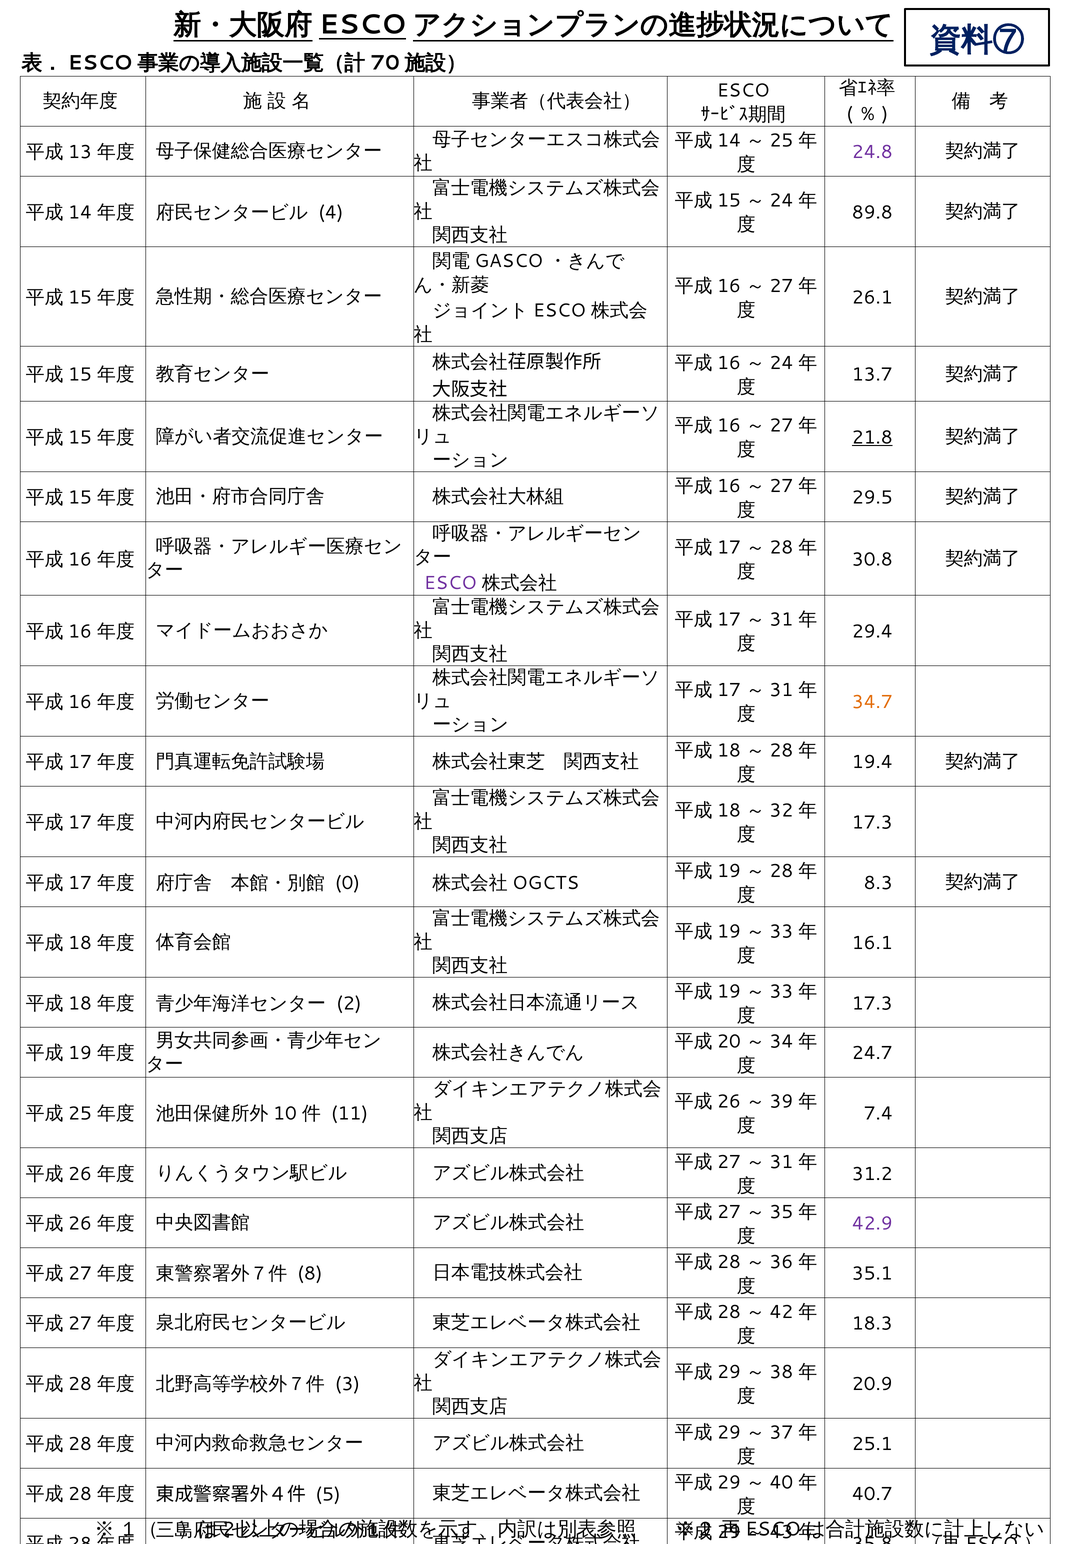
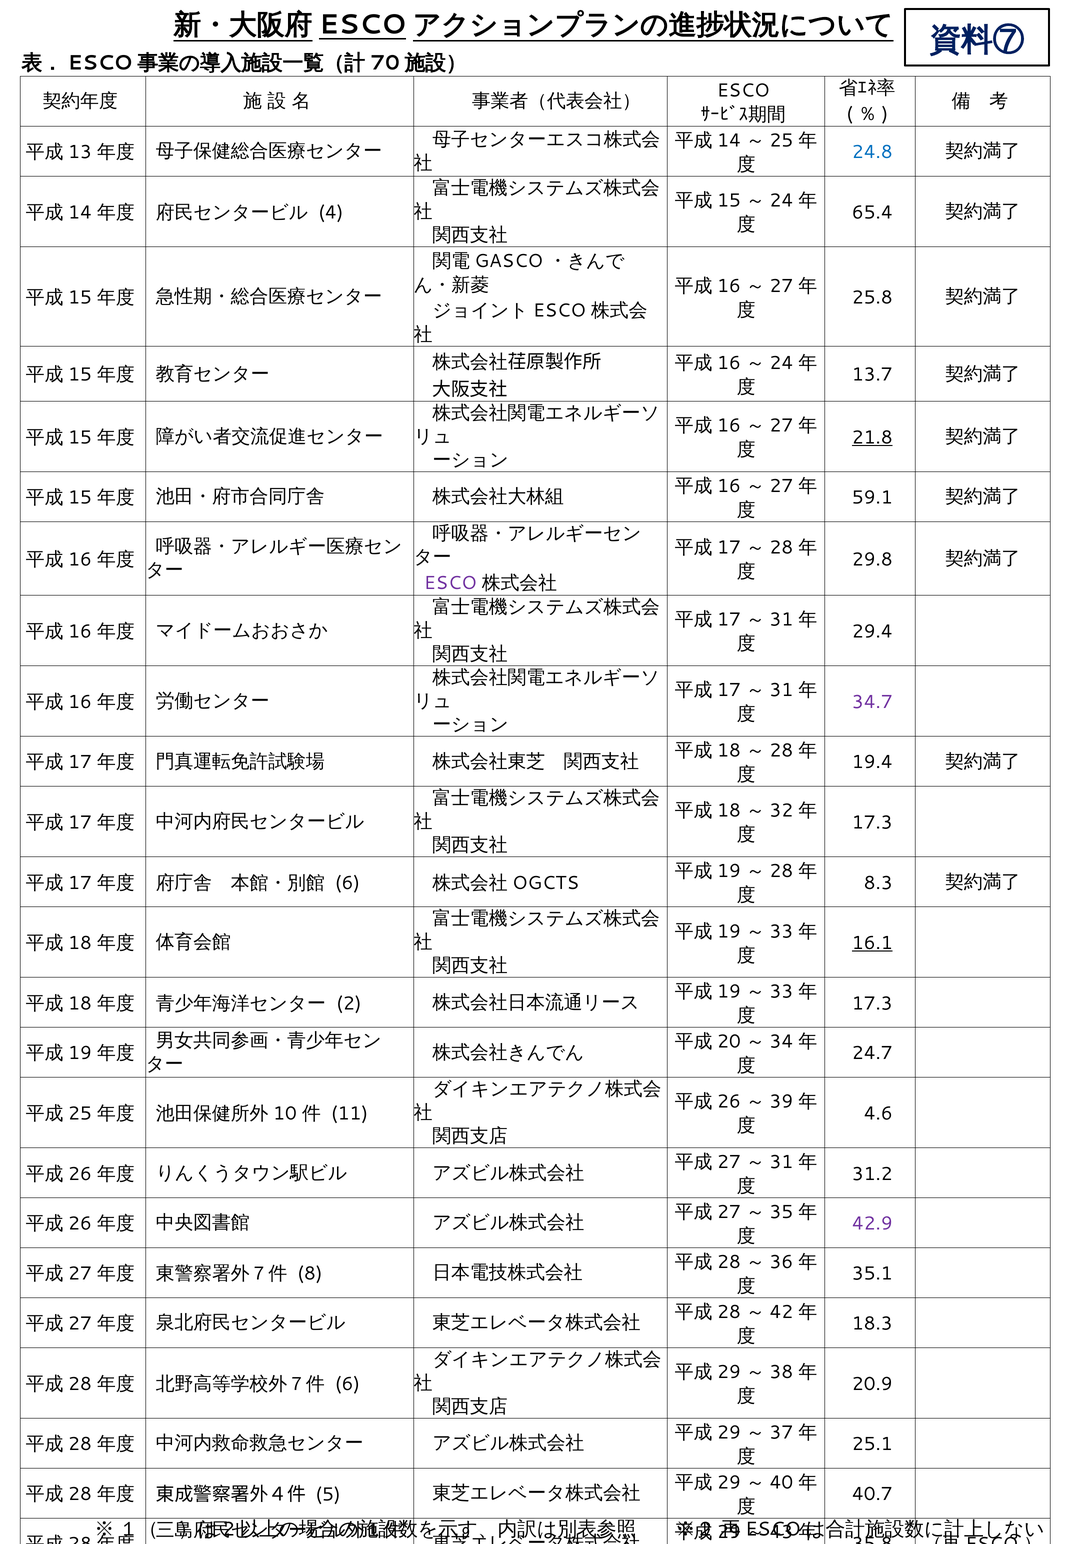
24.8 colour: purple -> blue
89.8: 89.8 -> 65.4
26.1: 26.1 -> 25.8
29.5: 29.5 -> 59.1
30.8: 30.8 -> 29.8
34.7 colour: orange -> purple
0 at (347, 883): 0 -> 6
16.1 underline: none -> present
7.4: 7.4 -> 4.6
3 at (347, 1384): 3 -> 6
